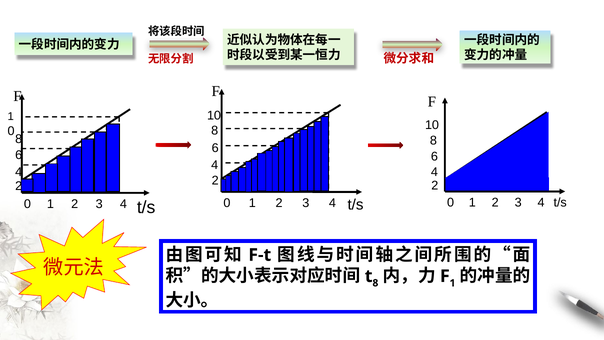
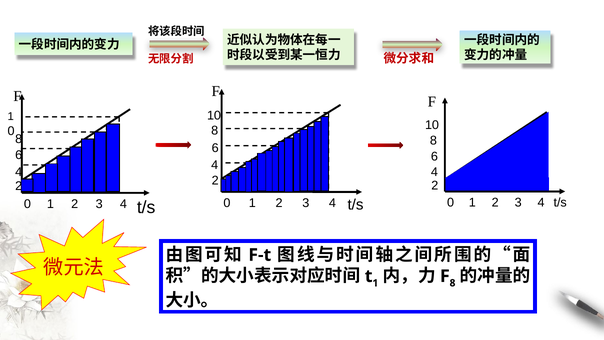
8 at (375, 283): 8 -> 1
F 1: 1 -> 8
